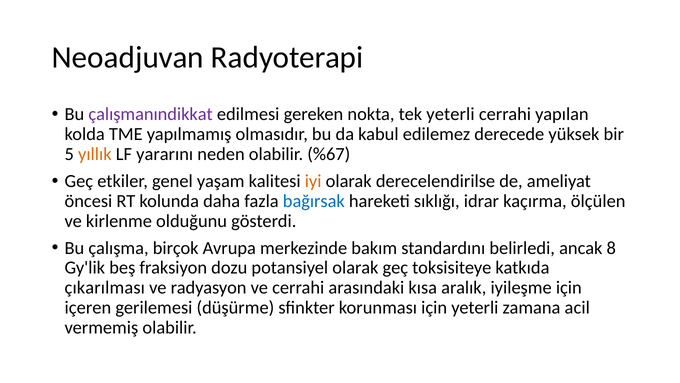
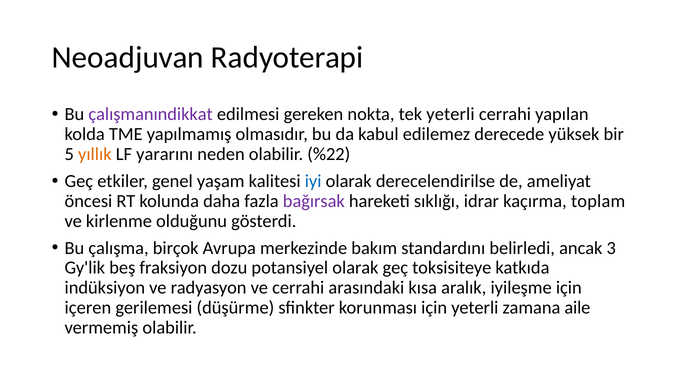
%67: %67 -> %22
iyi colour: orange -> blue
bağırsak colour: blue -> purple
ölçülen: ölçülen -> toplam
8: 8 -> 3
çıkarılması: çıkarılması -> indüksiyon
acil: acil -> aile
